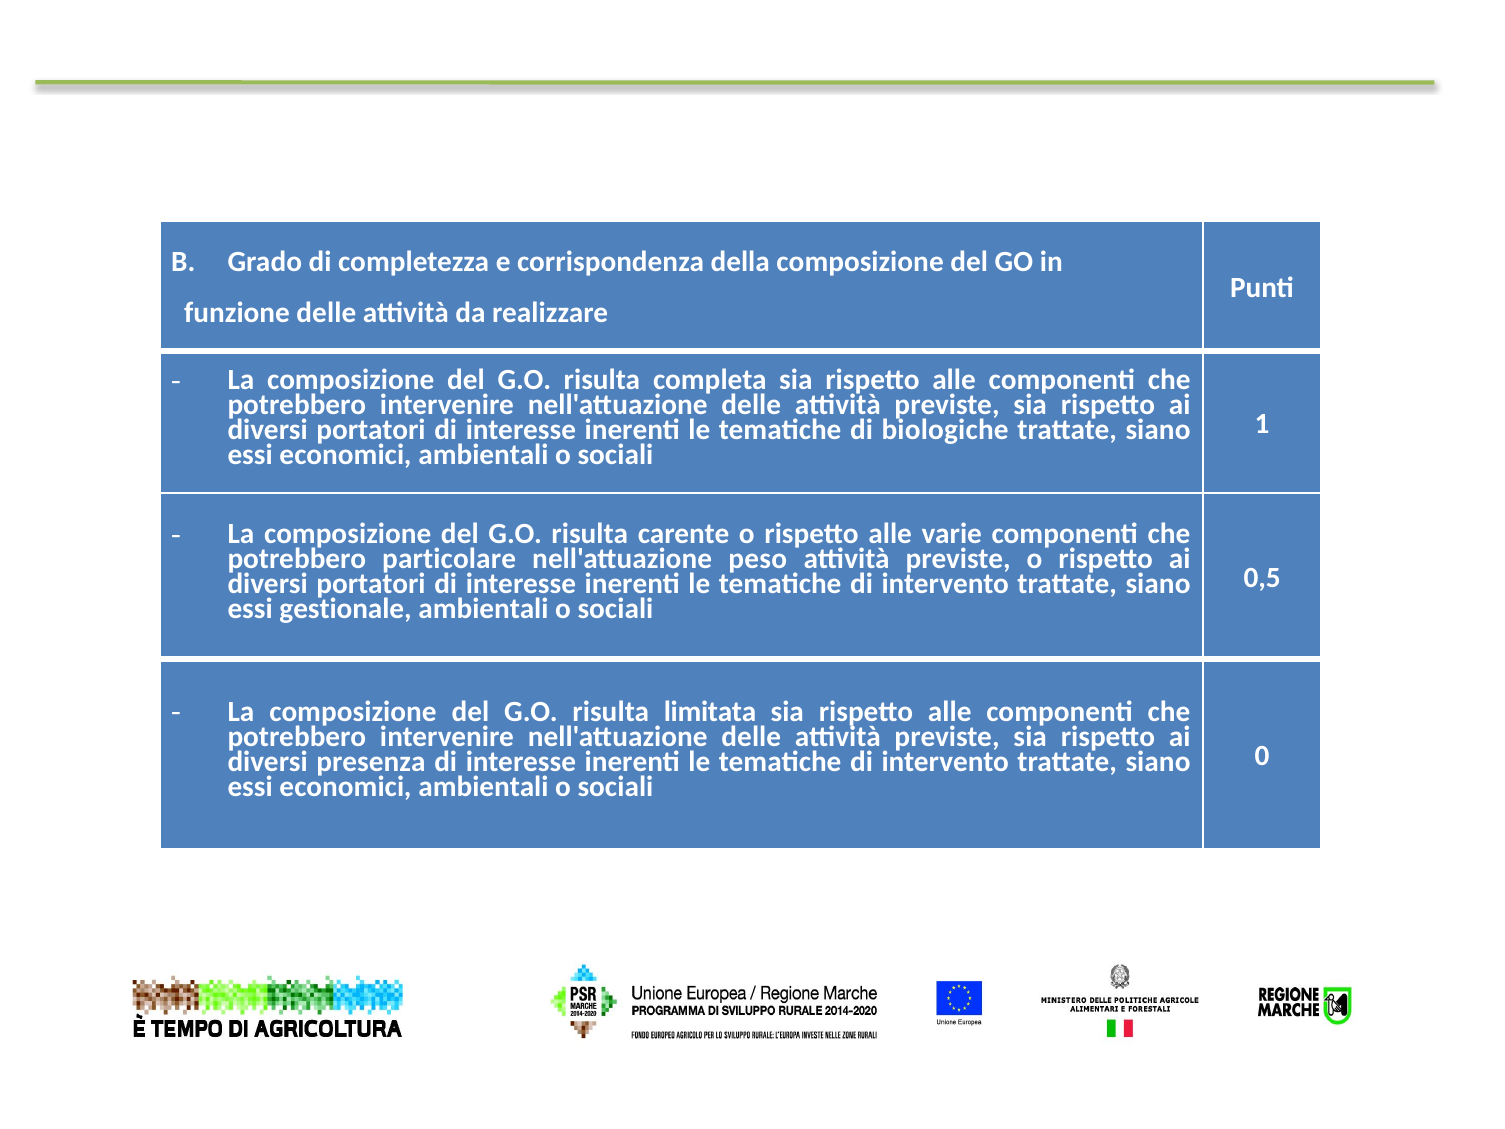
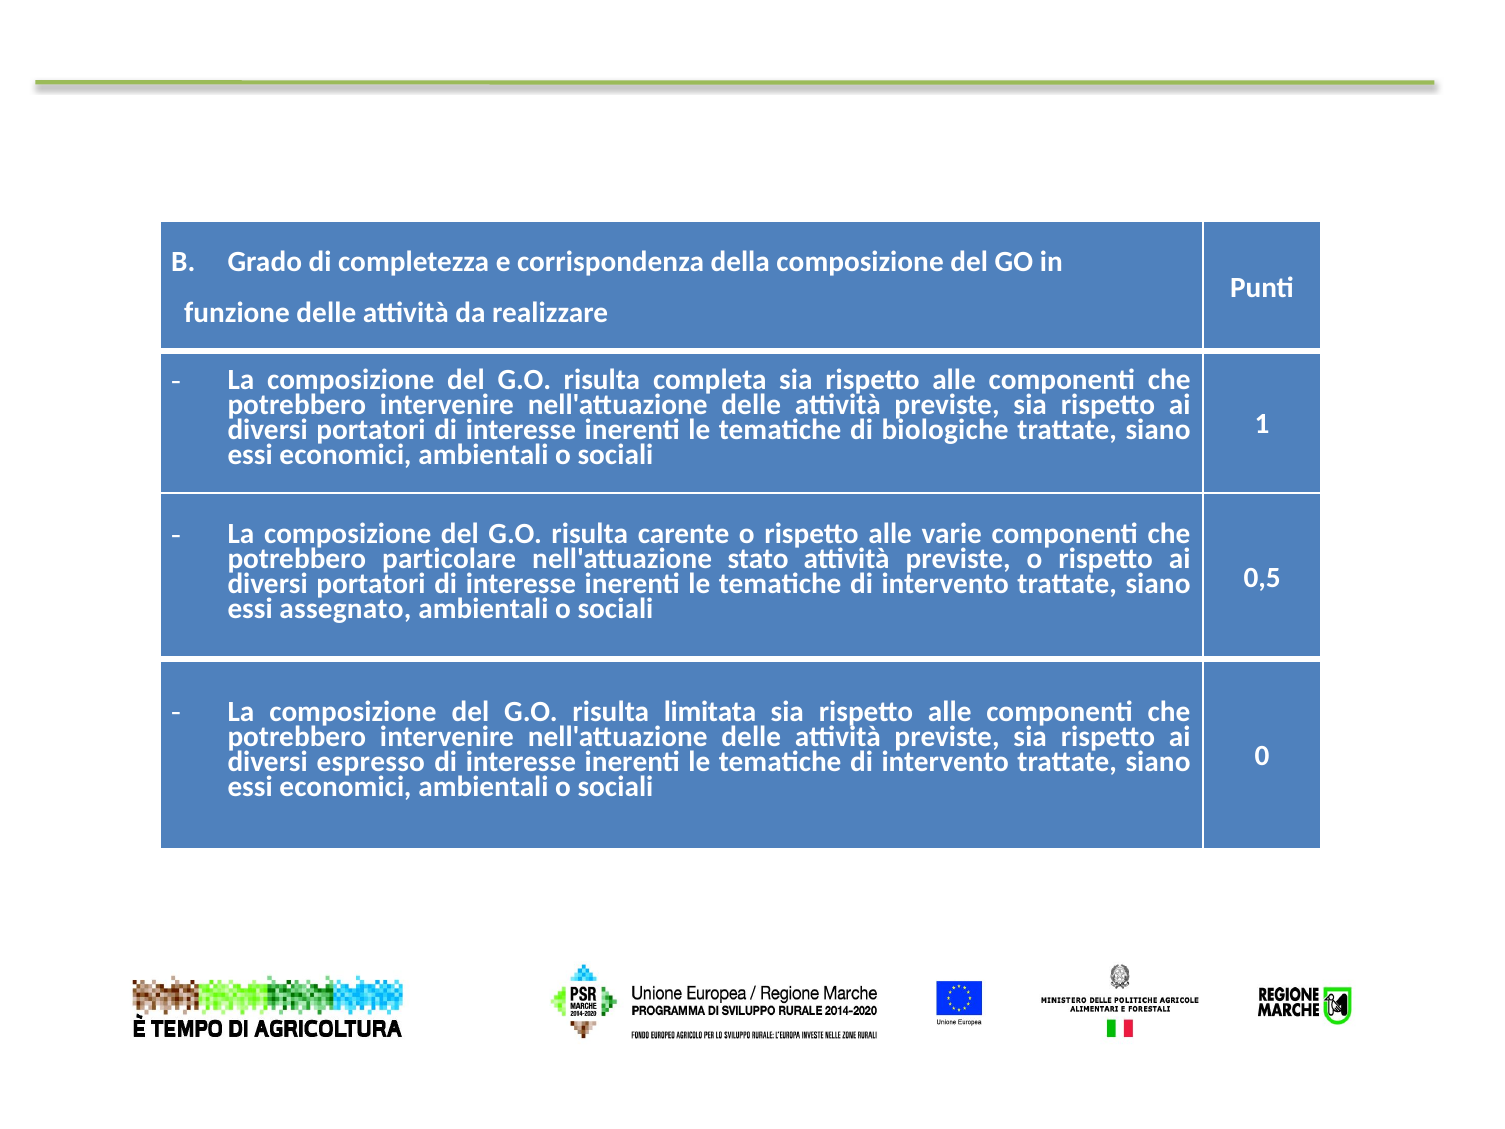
peso: peso -> stato
gestionale: gestionale -> assegnato
presenza: presenza -> espresso
